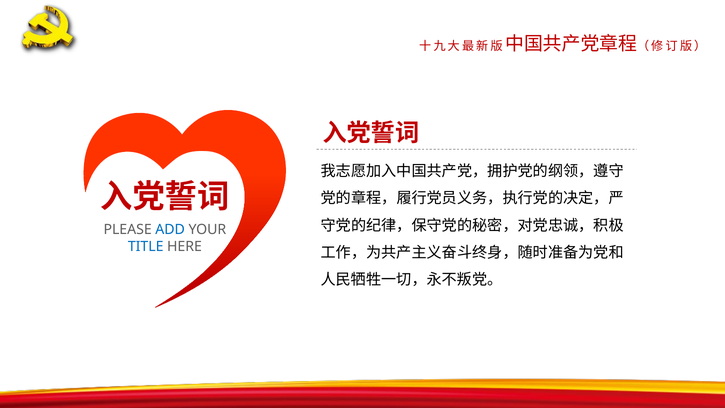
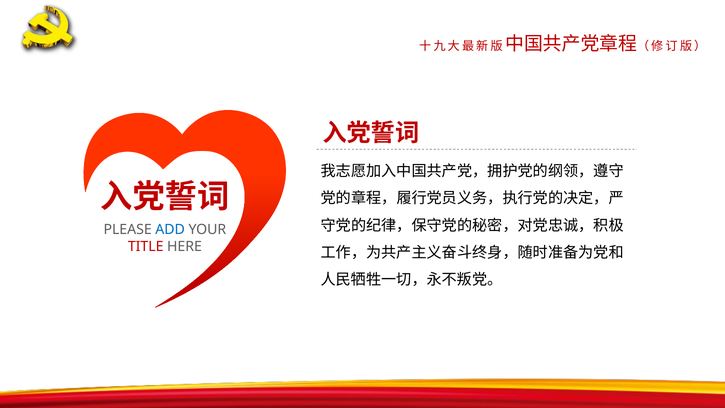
TITLE colour: blue -> red
